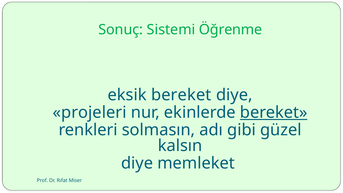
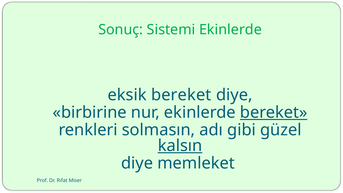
Sistemi Öğrenme: Öğrenme -> Ekinlerde
projeleri: projeleri -> birbirine
kalsın underline: none -> present
